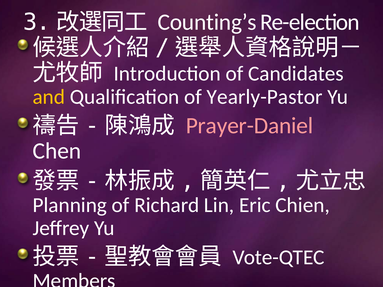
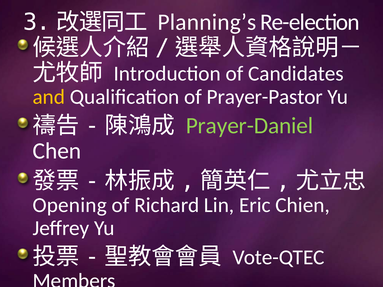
Counting’s: Counting’s -> Planning’s
Yearly-Pastor: Yearly-Pastor -> Prayer-Pastor
Prayer-Daniel colour: pink -> light green
Planning: Planning -> Opening
